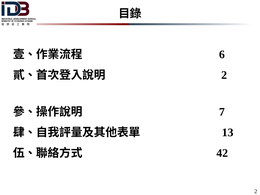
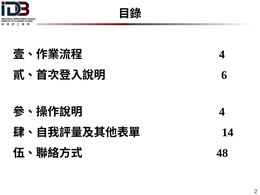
6 at (222, 54): 6 -> 4
2 at (224, 75): 2 -> 6
7 at (222, 112): 7 -> 4
13: 13 -> 14
42: 42 -> 48
